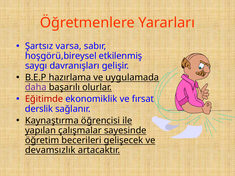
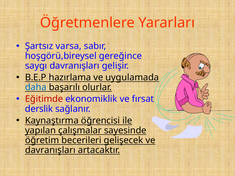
etkilenmiş: etkilenmiş -> gereğince
daha colour: purple -> blue
devamsızlık at (50, 150): devamsızlık -> davranışları
